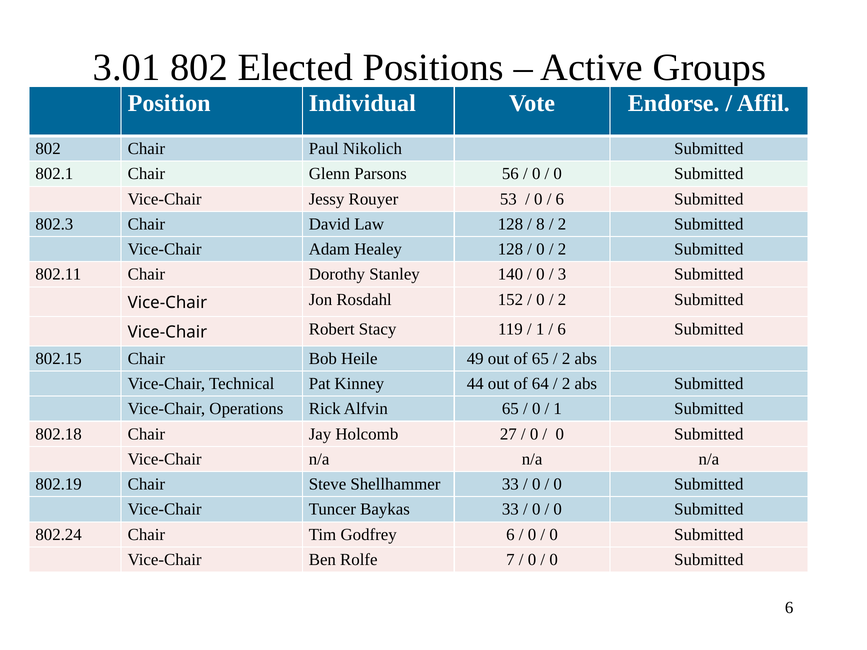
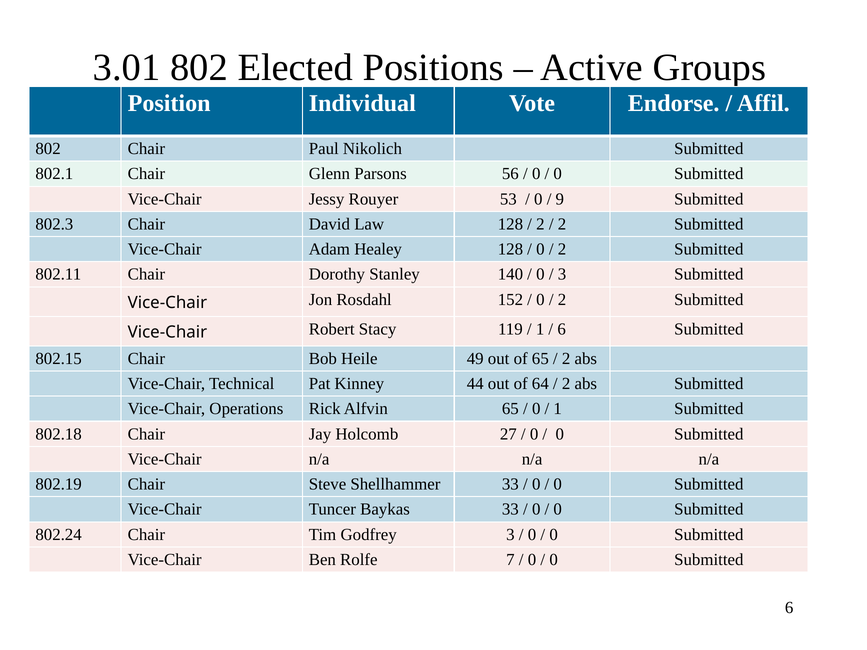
6 at (560, 199): 6 -> 9
8 at (540, 224): 8 -> 2
Godfrey 6: 6 -> 3
